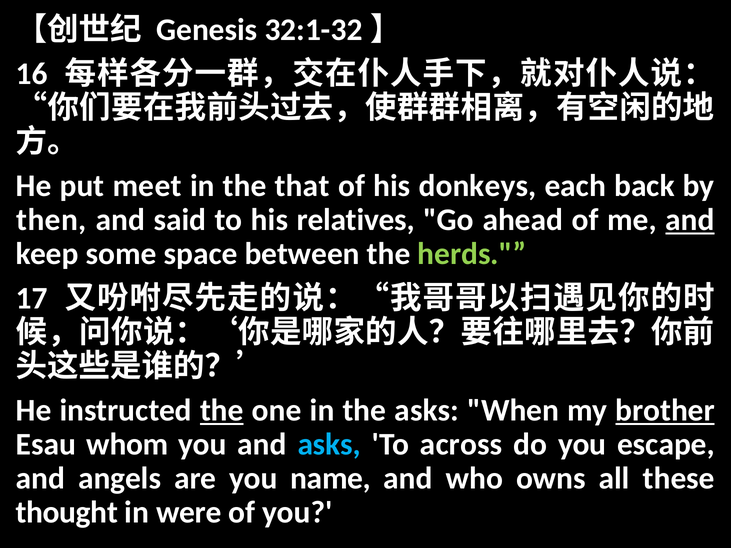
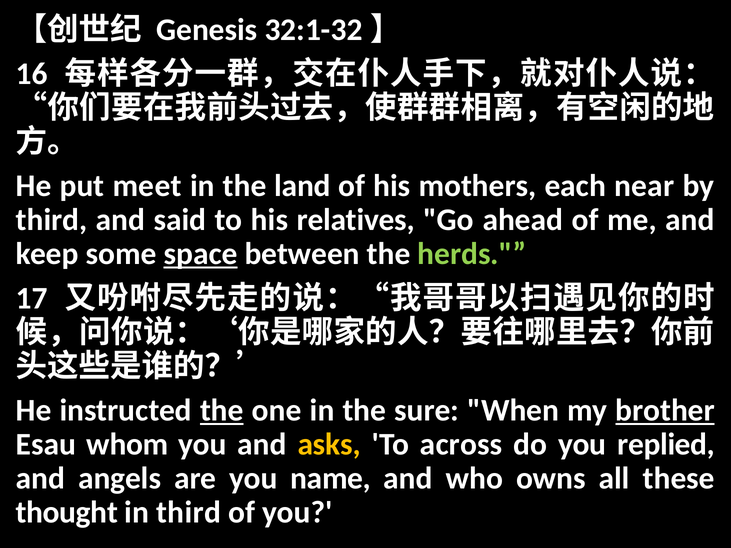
that: that -> land
donkeys: donkeys -> mothers
back: back -> near
then at (51, 220): then -> third
and at (690, 220) underline: present -> none
space underline: none -> present
the asks: asks -> sure
asks at (329, 445) colour: light blue -> yellow
escape: escape -> replied
in were: were -> third
